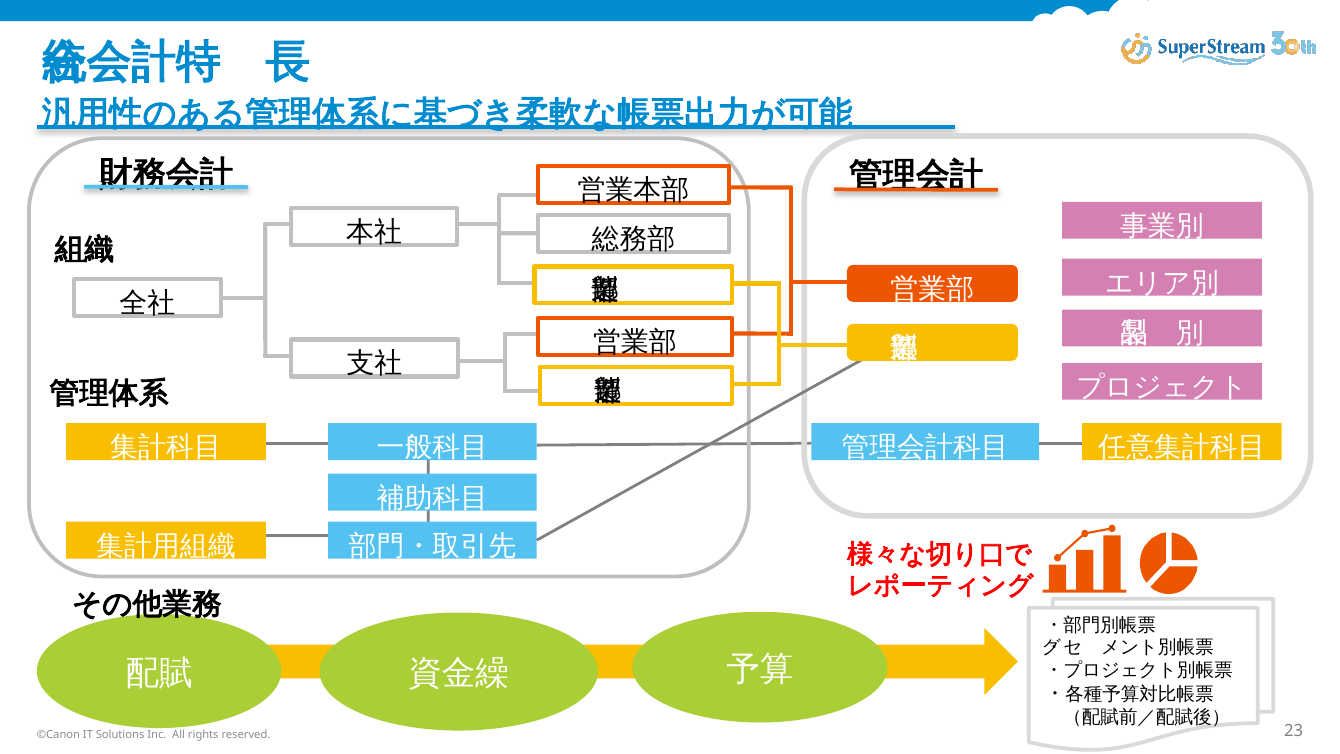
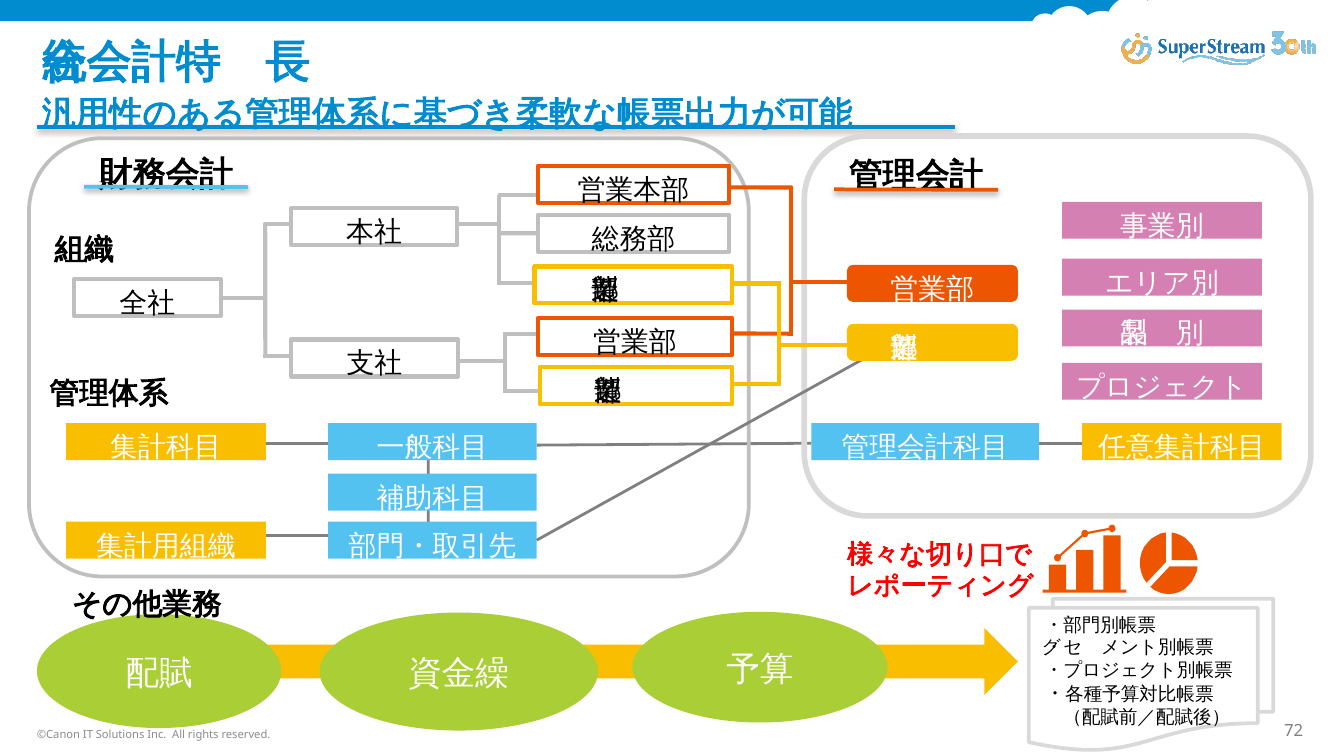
23: 23 -> 72
